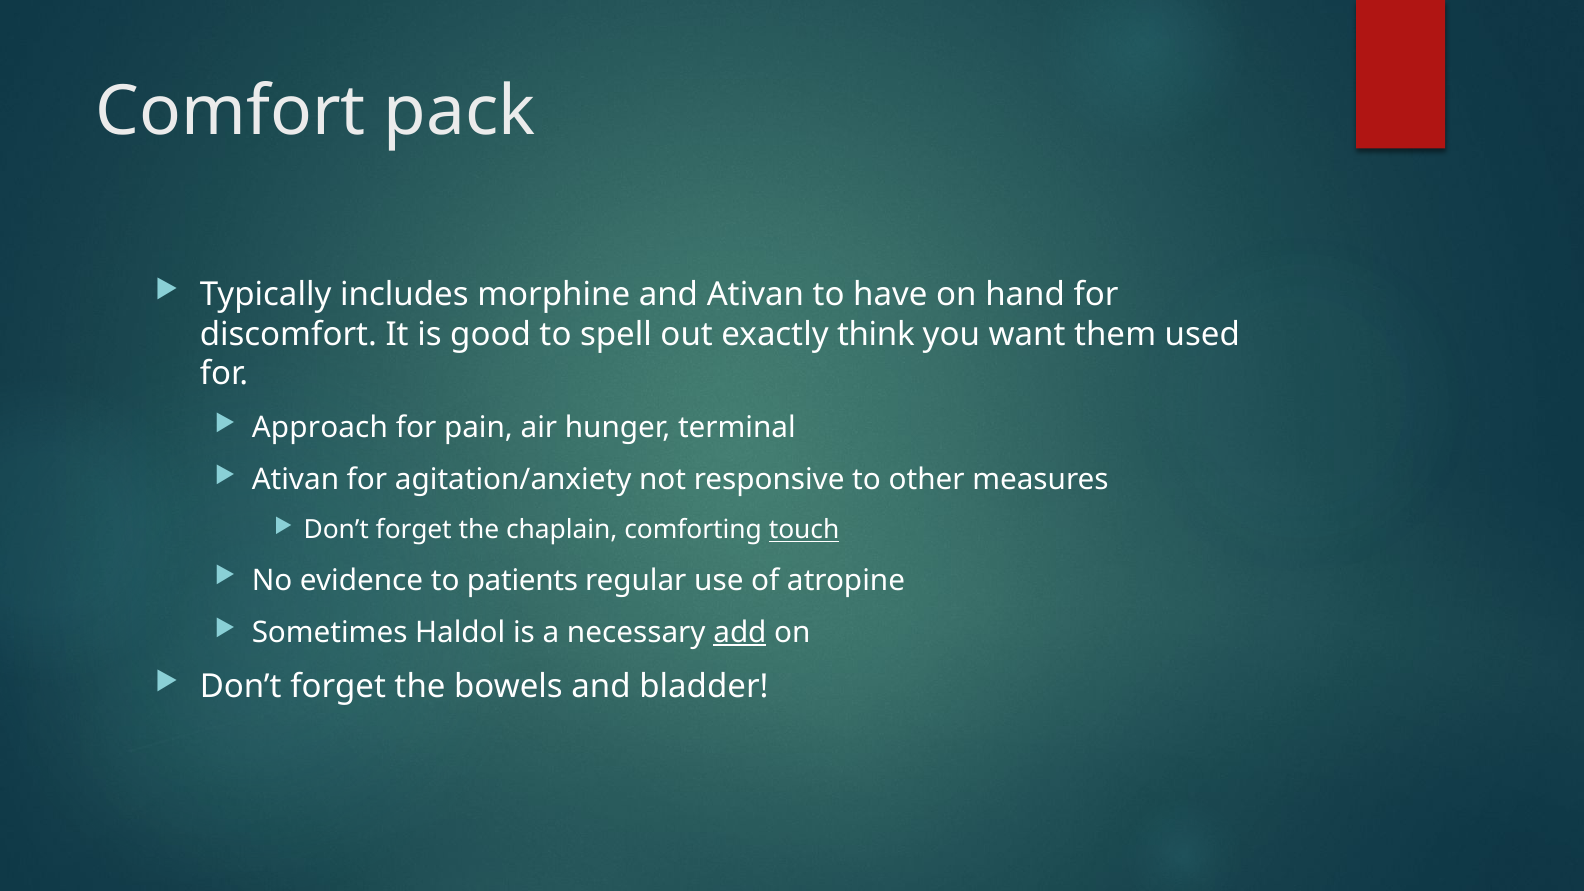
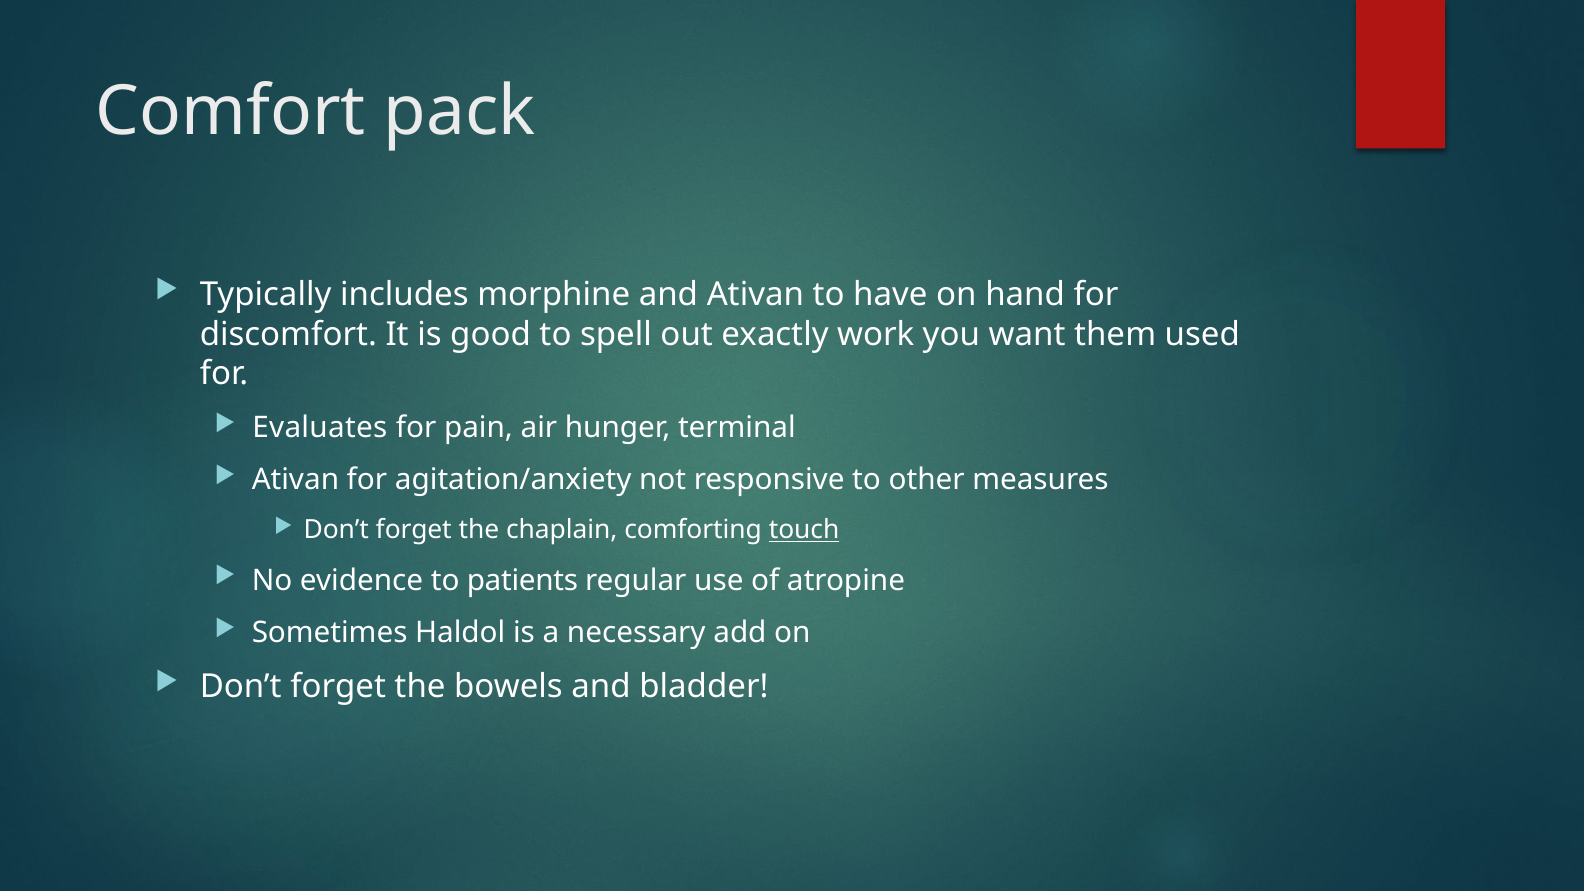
think: think -> work
Approach: Approach -> Evaluates
add underline: present -> none
